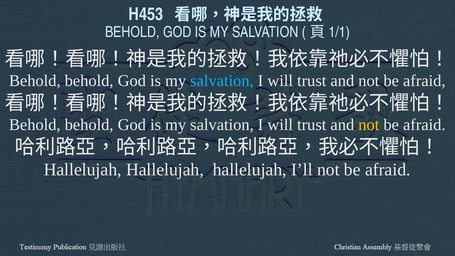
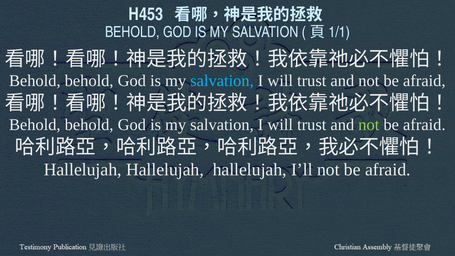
not at (369, 125) colour: yellow -> light green
